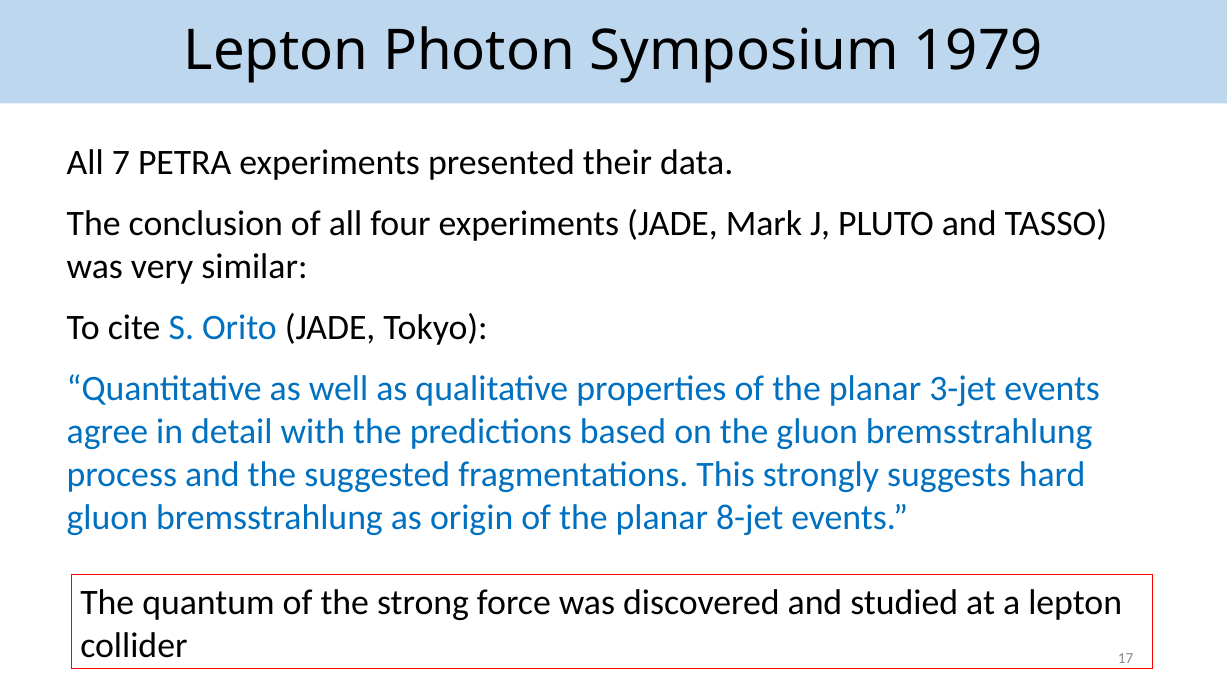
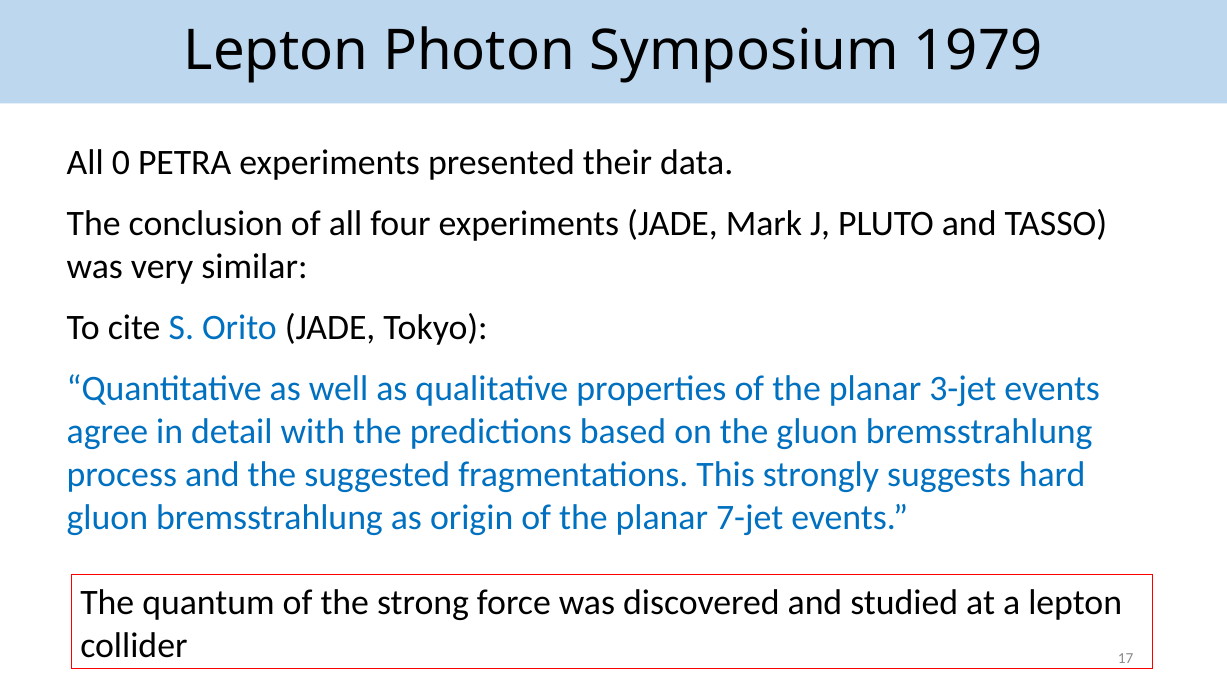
7: 7 -> 0
8-jet: 8-jet -> 7-jet
